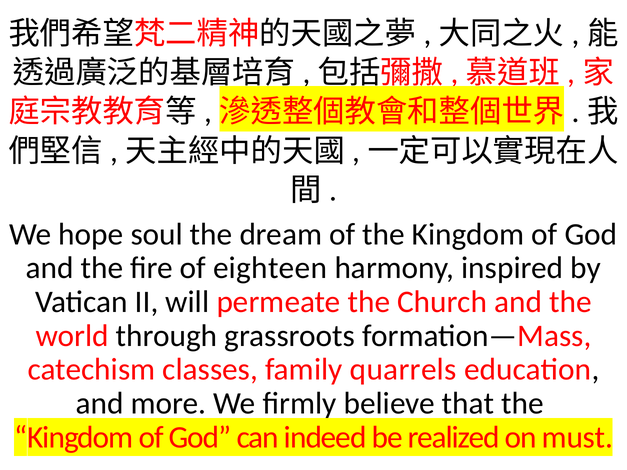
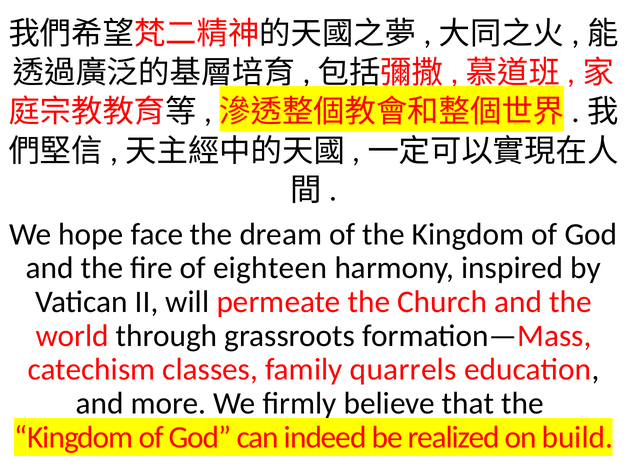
soul: soul -> face
must: must -> build
